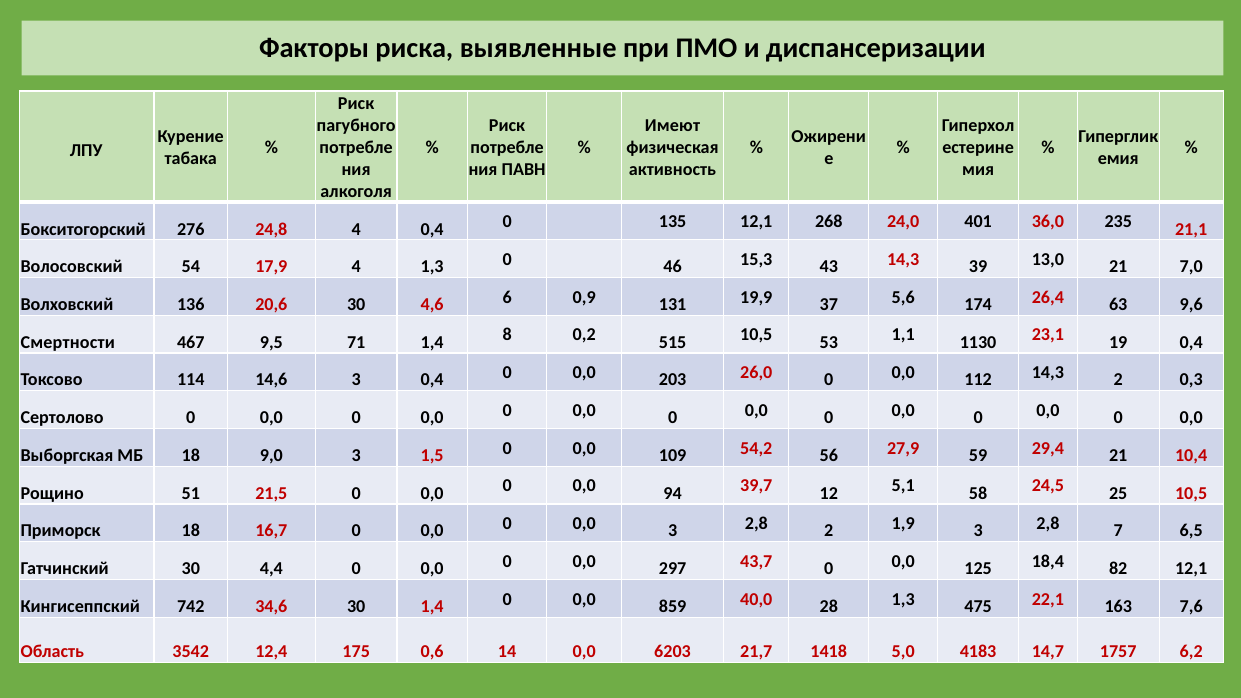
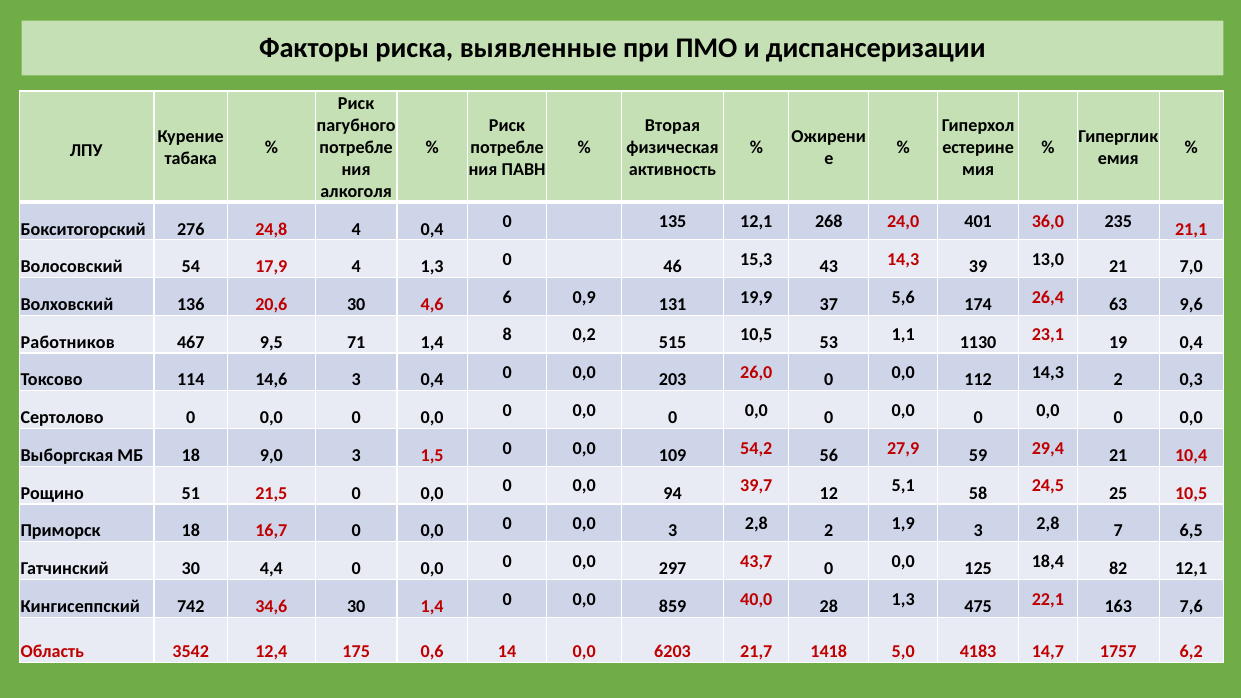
Имеют: Имеют -> Вторая
Смертности: Смертности -> Работников
